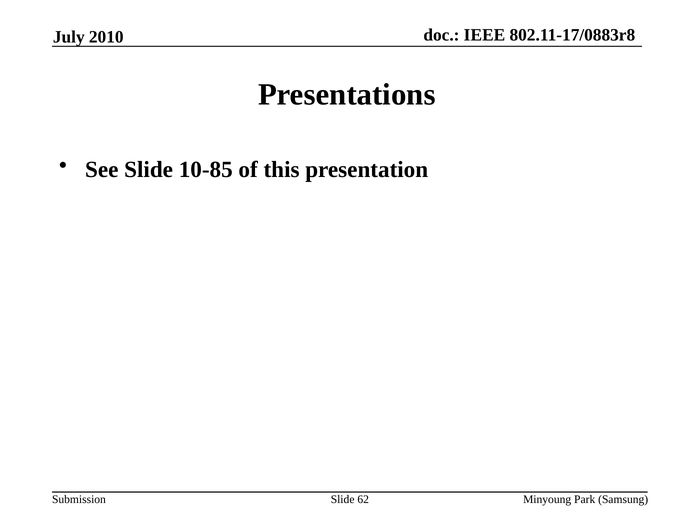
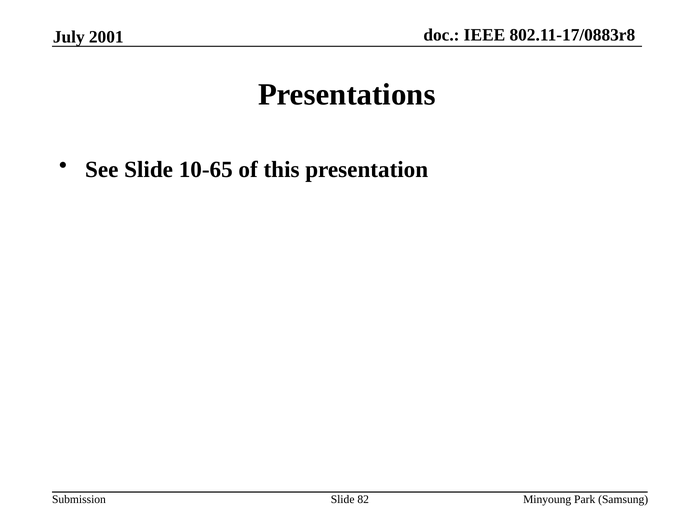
2010: 2010 -> 2001
10-85: 10-85 -> 10-65
62: 62 -> 82
